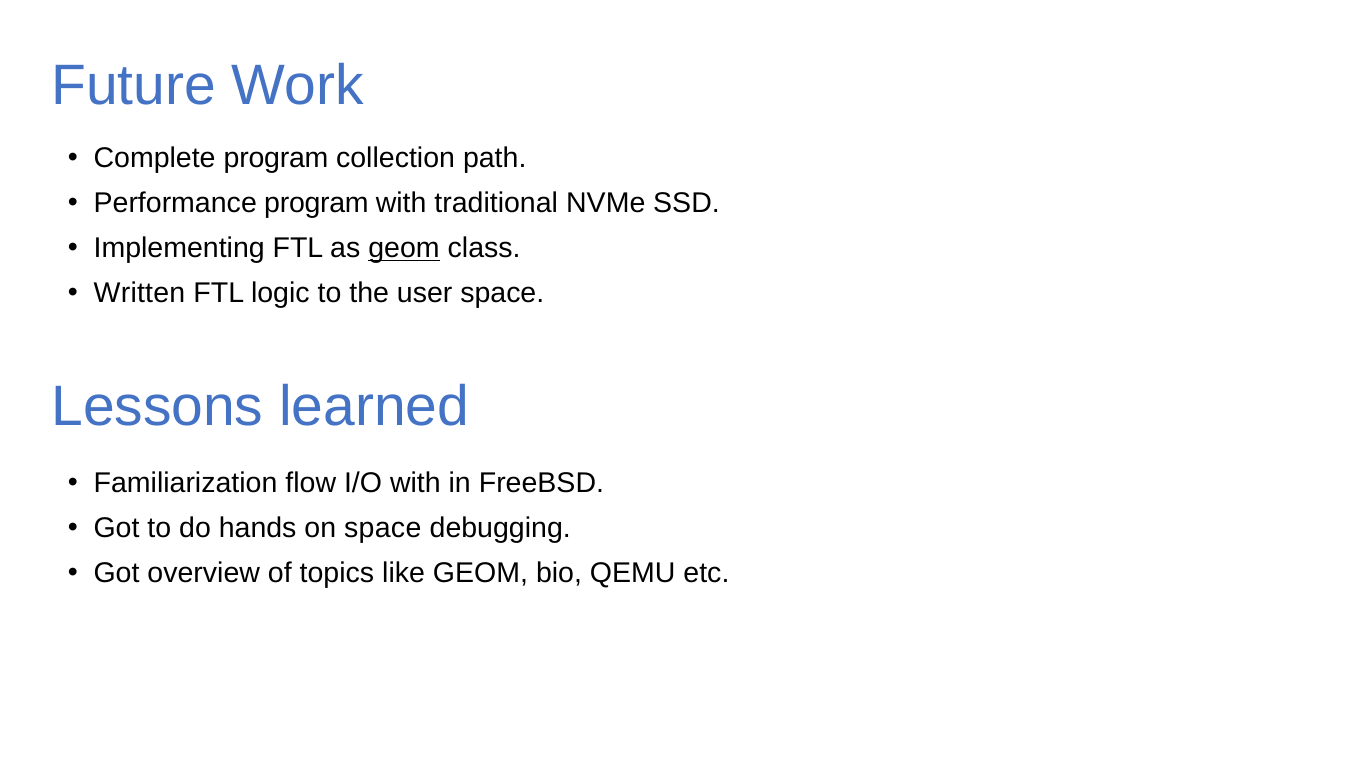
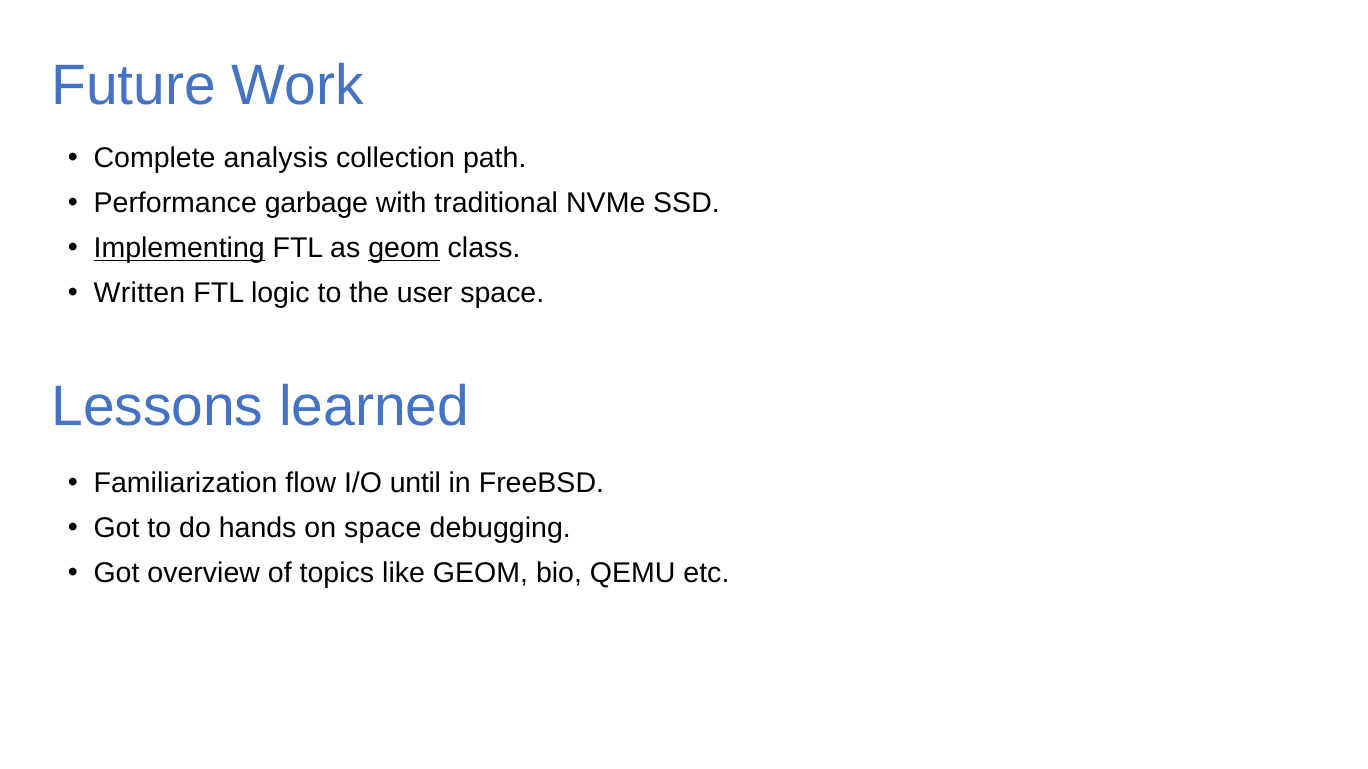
Complete program: program -> analysis
Performance program: program -> garbage
Implementing underline: none -> present
I/O with: with -> until
